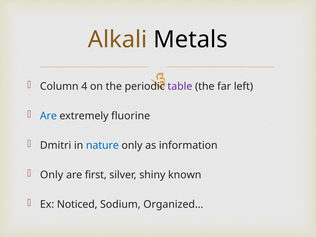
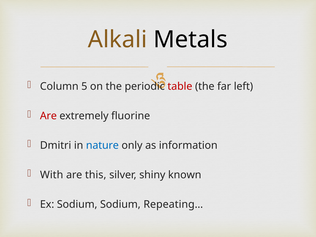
4: 4 -> 5
table colour: purple -> red
Are at (48, 116) colour: blue -> red
Only at (52, 175): Only -> With
first: first -> this
Ex Noticed: Noticed -> Sodium
Organized…: Organized… -> Repeating…
